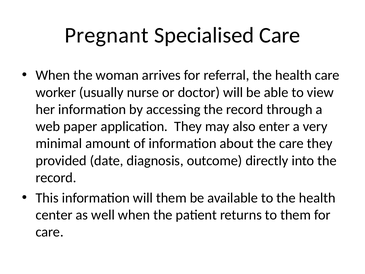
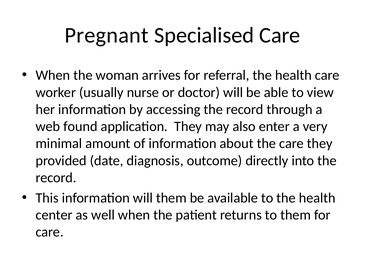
paper: paper -> found
